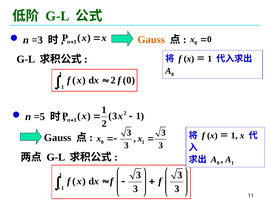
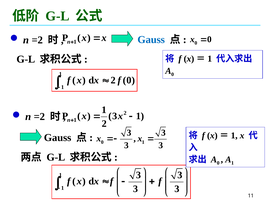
=3 at (37, 40): =3 -> =2
Gauss at (151, 39) colour: orange -> blue
=5 at (39, 116): =5 -> =2
